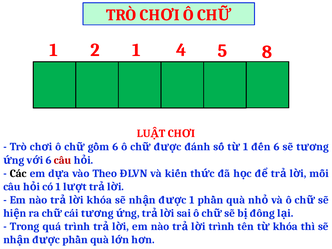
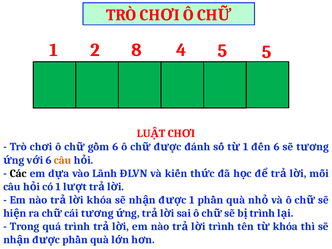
2 1: 1 -> 8
5 8: 8 -> 5
câu at (63, 160) colour: red -> orange
Theo: Theo -> Lãnh
đông at (262, 213): đông -> trình
